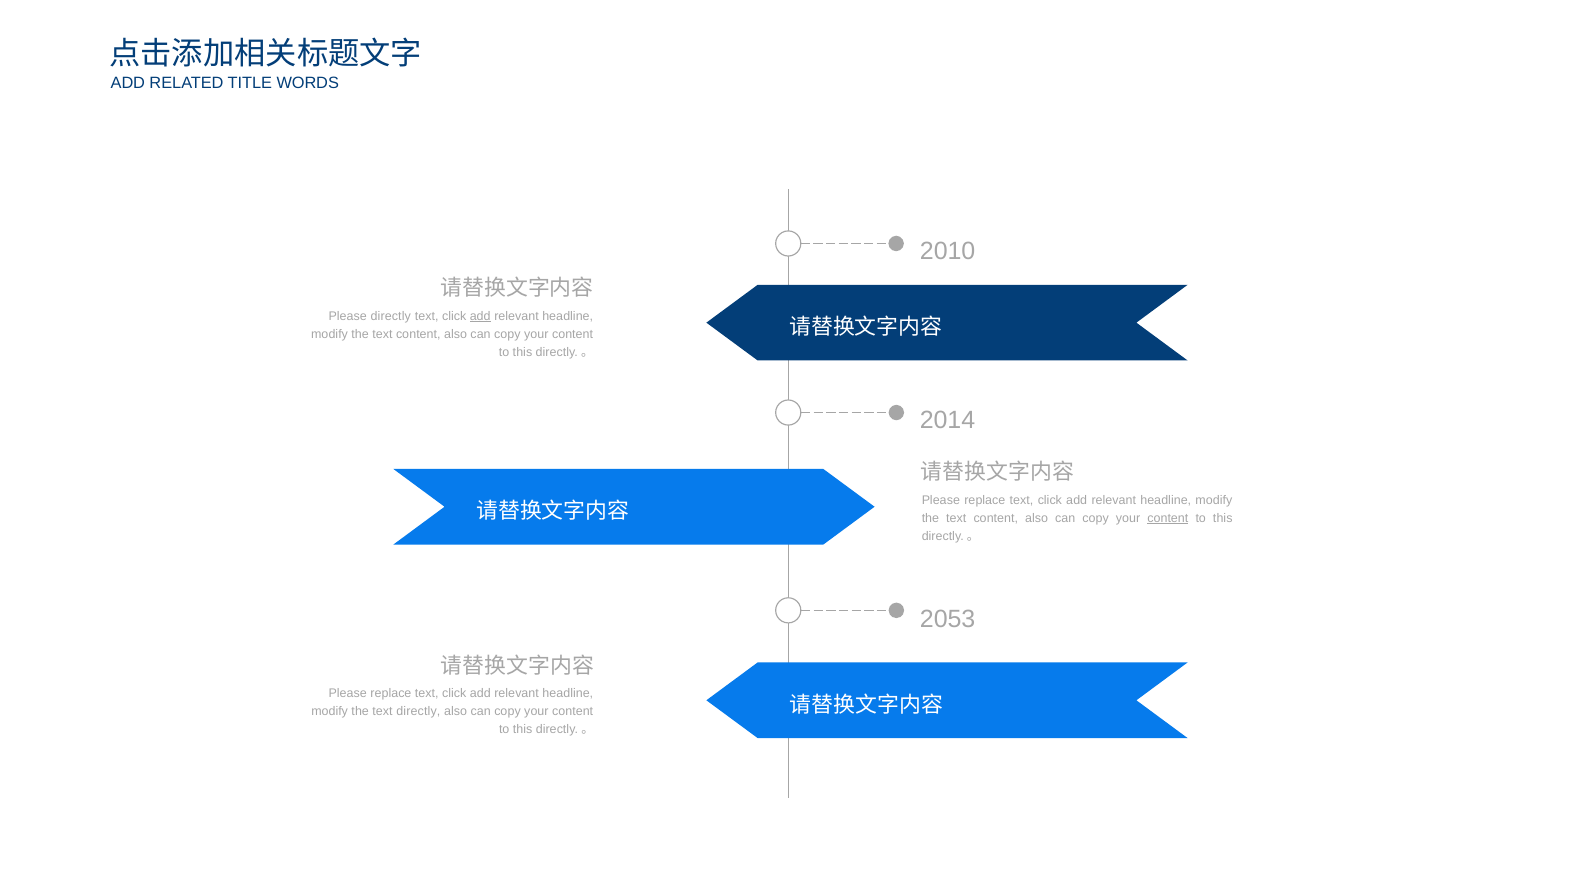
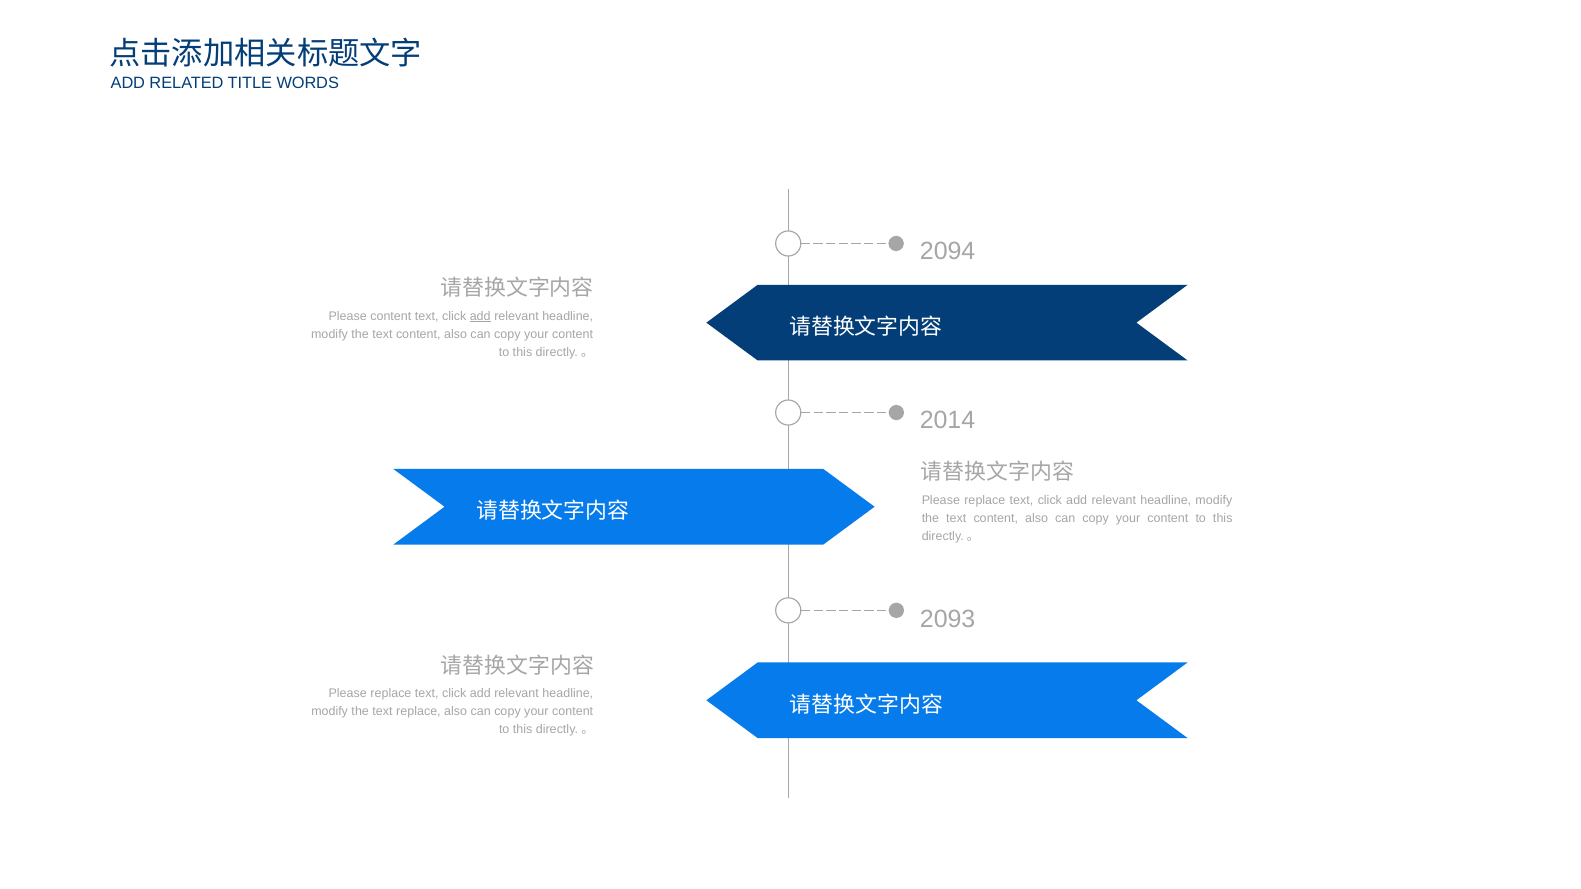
2010: 2010 -> 2094
Please directly: directly -> content
content at (1168, 518) underline: present -> none
2053: 2053 -> 2093
text directly: directly -> replace
